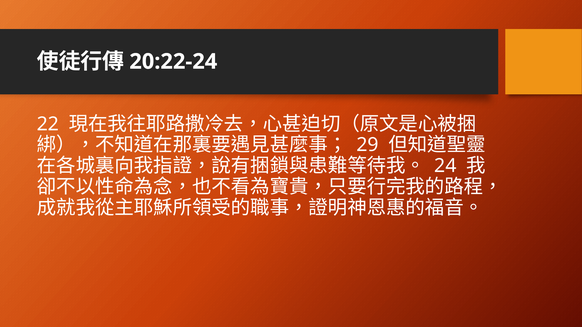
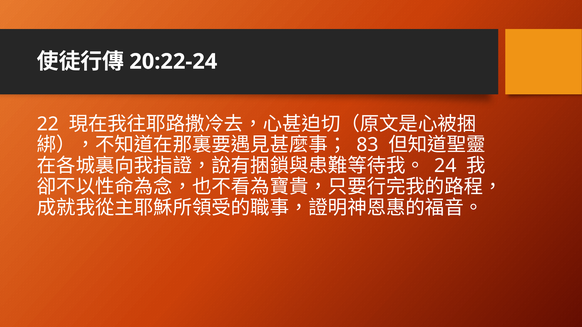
29: 29 -> 83
